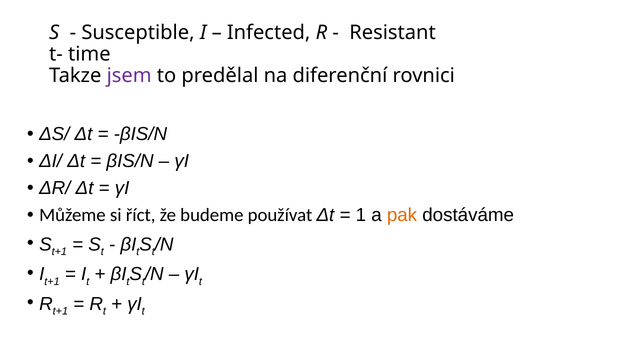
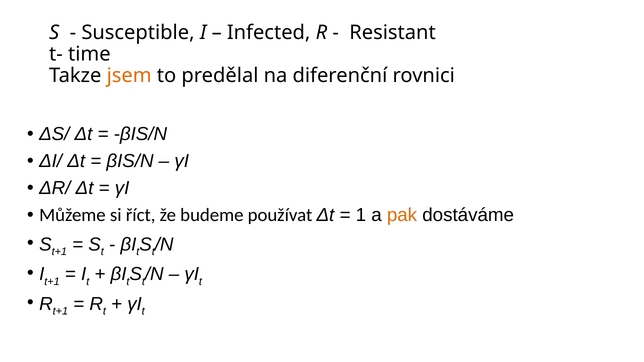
jsem colour: purple -> orange
